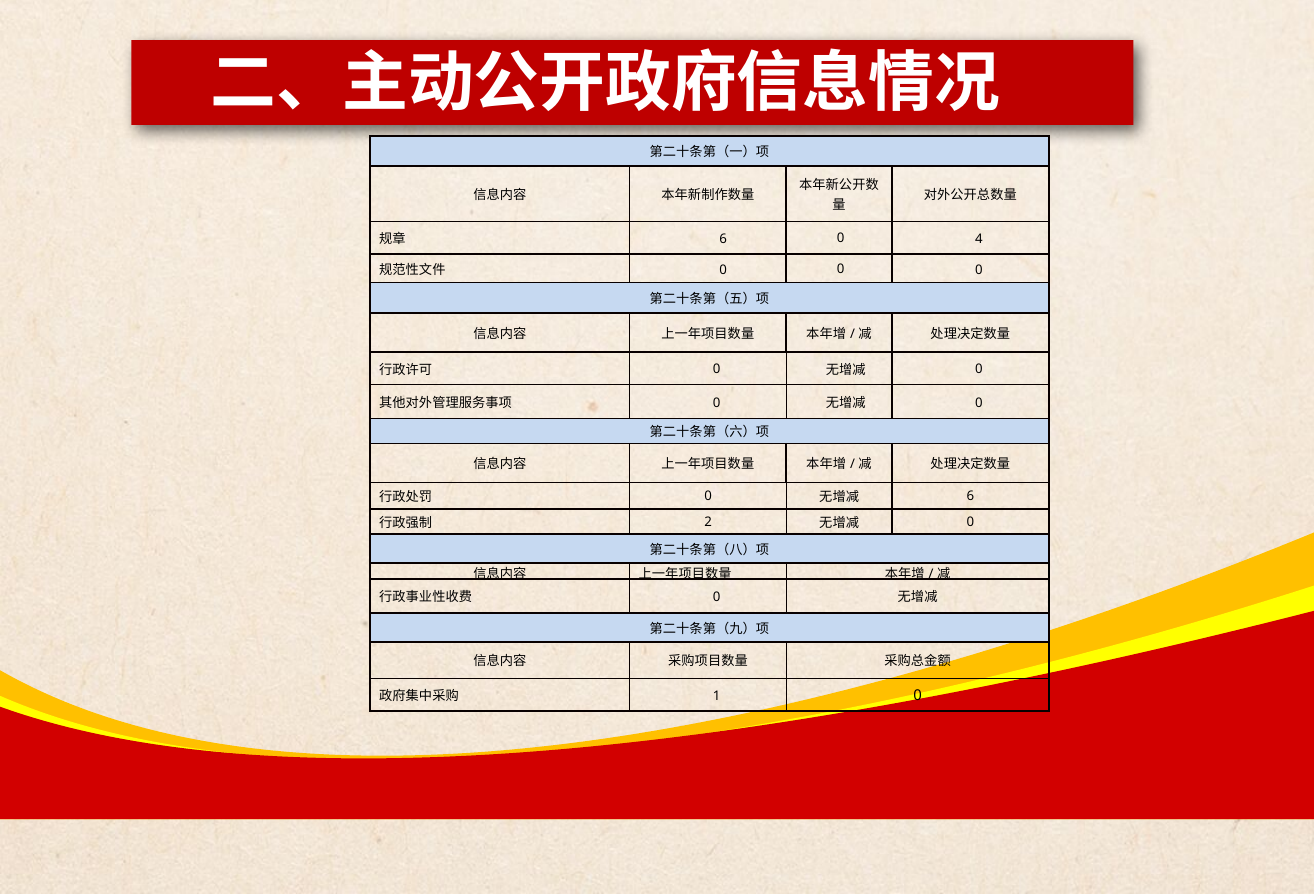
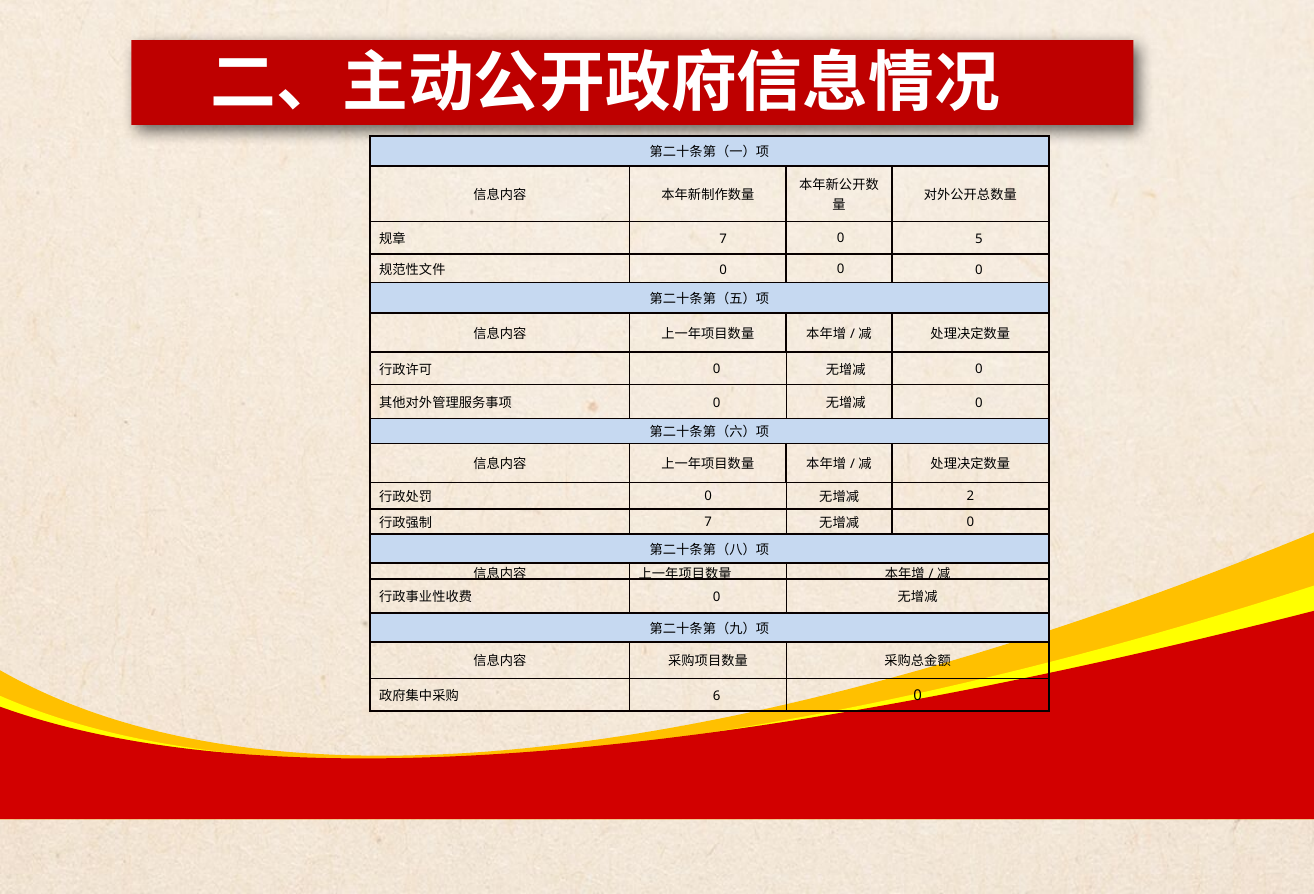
6 at (723, 239): 6 -> 7
4: 4 -> 5
6 at (970, 496): 6 -> 2
2 at (708, 522): 2 -> 7
1: 1 -> 6
